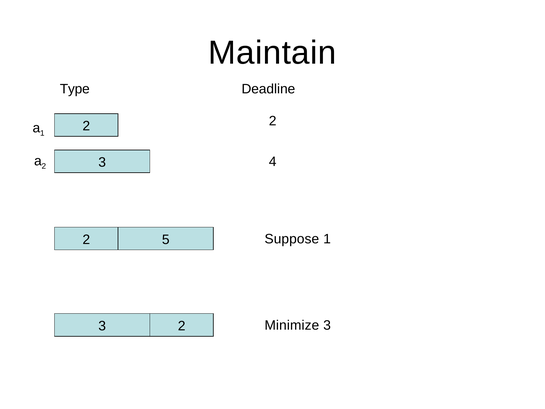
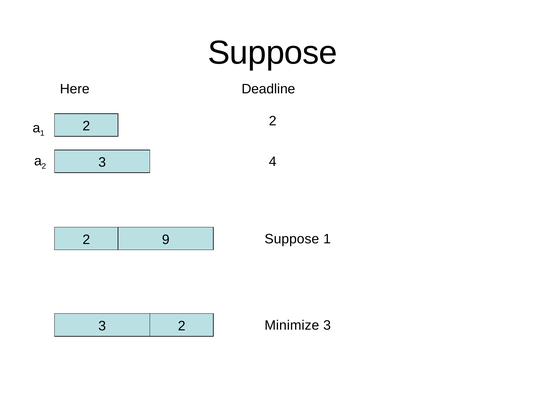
Maintain at (272, 53): Maintain -> Suppose
Type: Type -> Here
5: 5 -> 9
